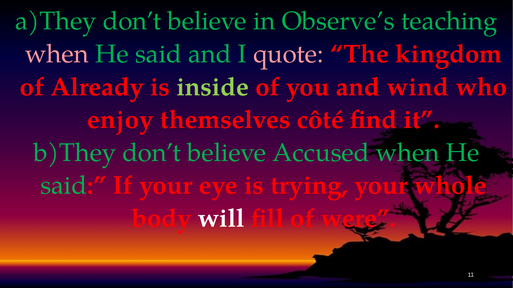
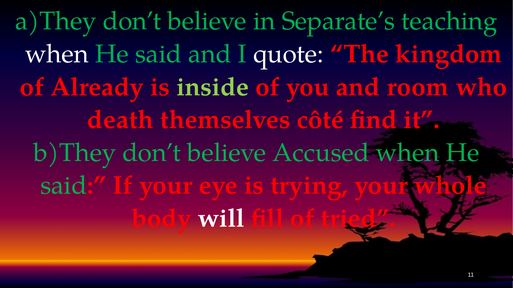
Observe’s: Observe’s -> Separate’s
when at (57, 54) colour: pink -> white
quote colour: pink -> white
wind: wind -> room
enjoy: enjoy -> death
were: were -> tried
